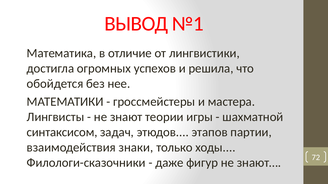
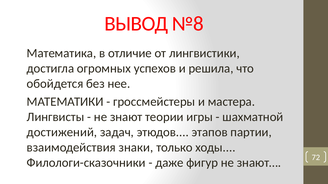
№1: №1 -> №8
синтаксисом: синтаксисом -> достижений
